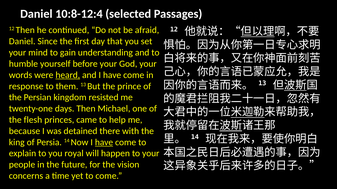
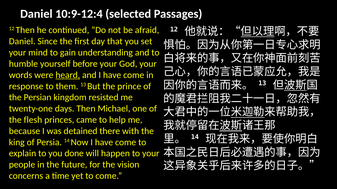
10:8-12:4: 10:8-12:4 -> 10:9-12:4
have at (104, 143) underline: present -> none
royal: royal -> done
